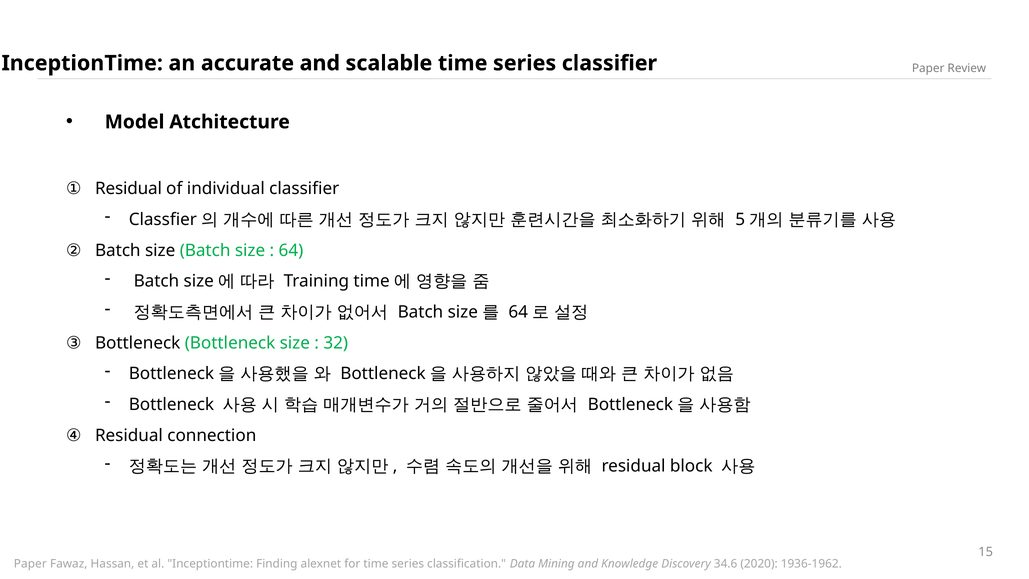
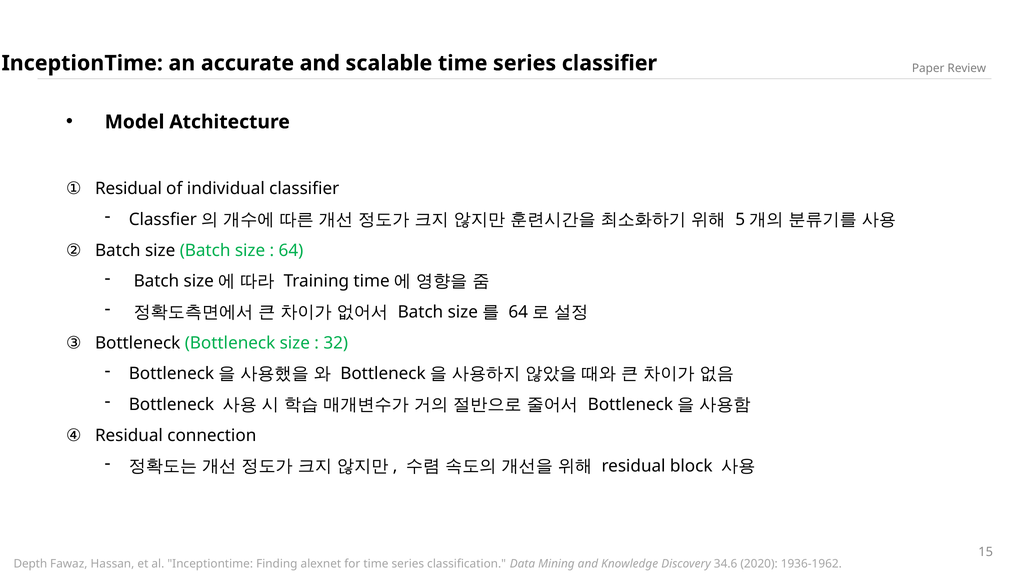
Paper at (30, 564): Paper -> Depth
